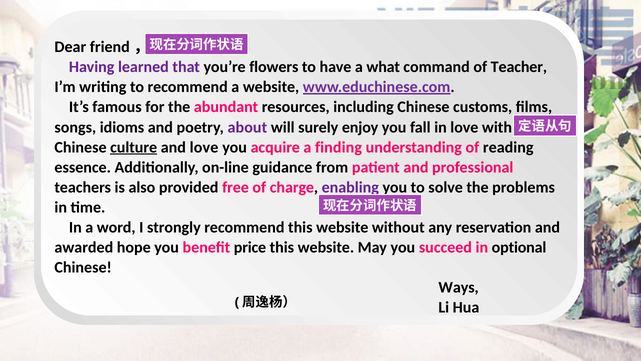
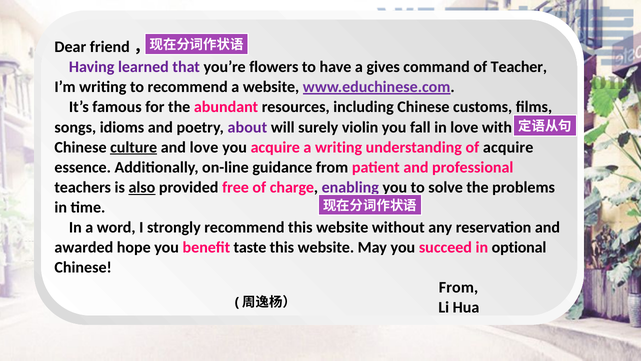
what: what -> gives
enjoy: enjoy -> violin
a finding: finding -> writing
of reading: reading -> acquire
also underline: none -> present
price: price -> taste
Ways at (459, 287): Ways -> From
